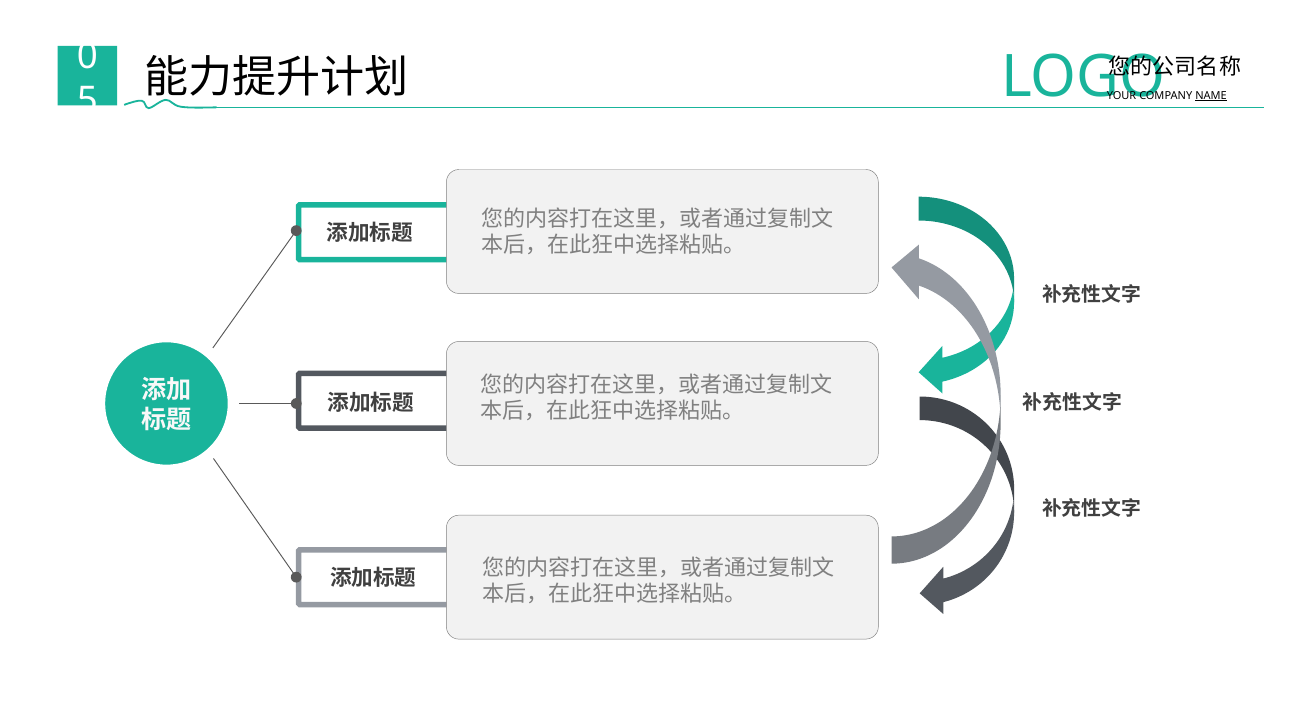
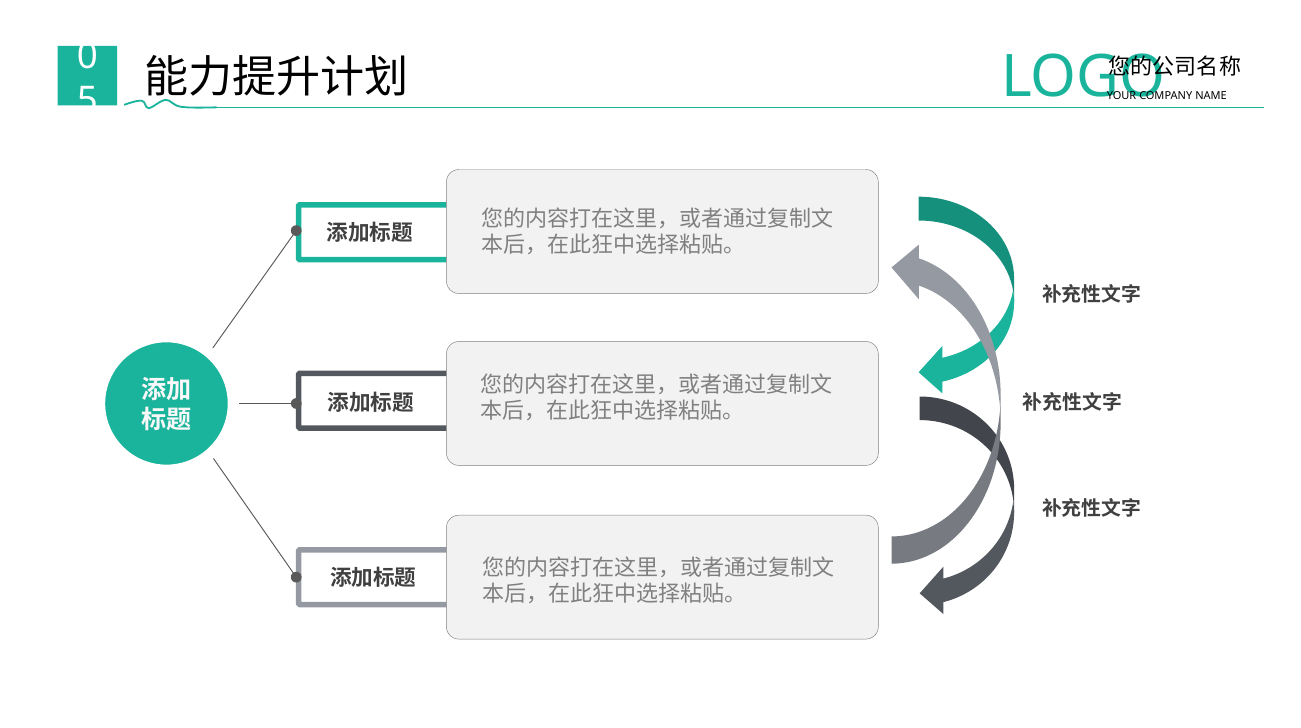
NAME underline: present -> none
